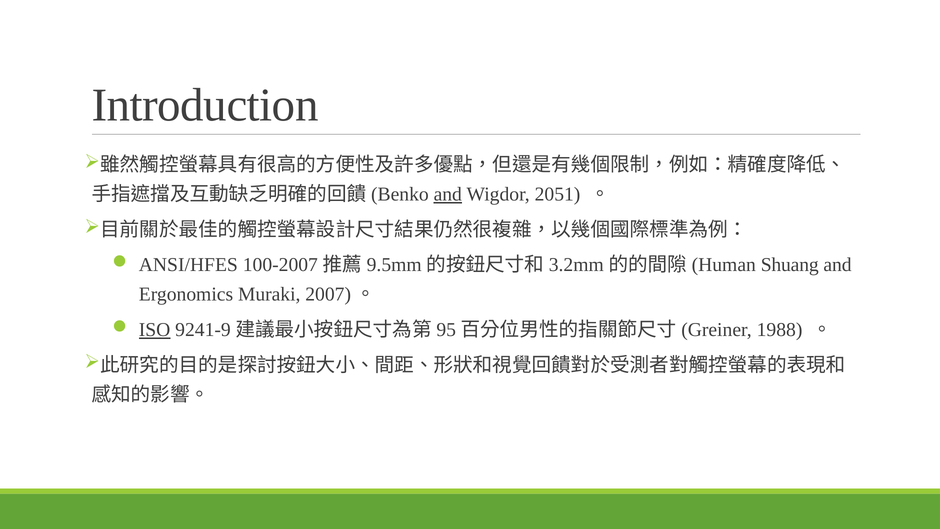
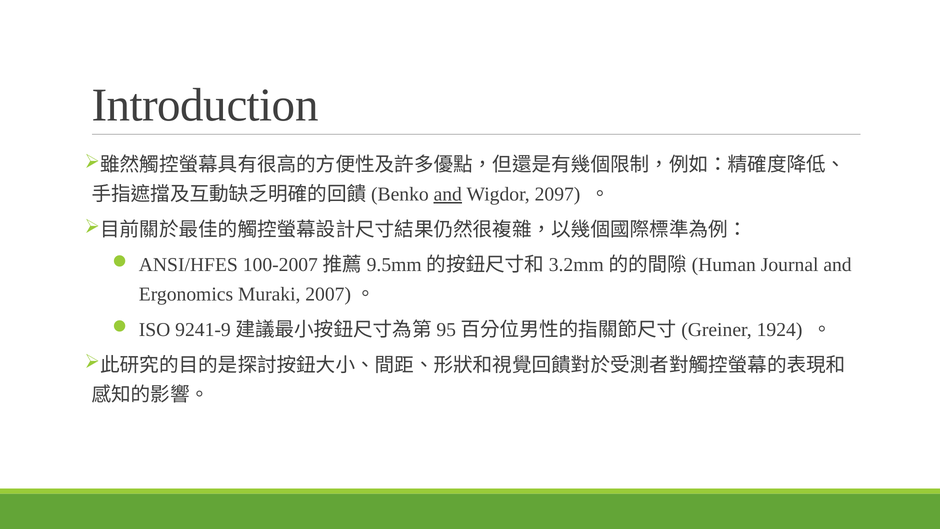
2051: 2051 -> 2097
Shuang: Shuang -> Journal
ISO underline: present -> none
1988: 1988 -> 1924
